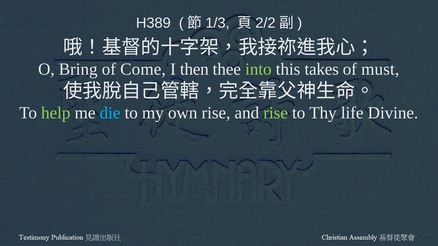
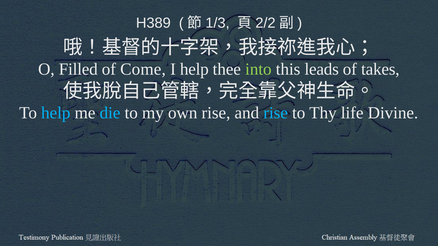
Bring: Bring -> Filled
I then: then -> help
takes: takes -> leads
must: must -> takes
help at (56, 113) colour: light green -> light blue
rise at (276, 113) colour: light green -> light blue
